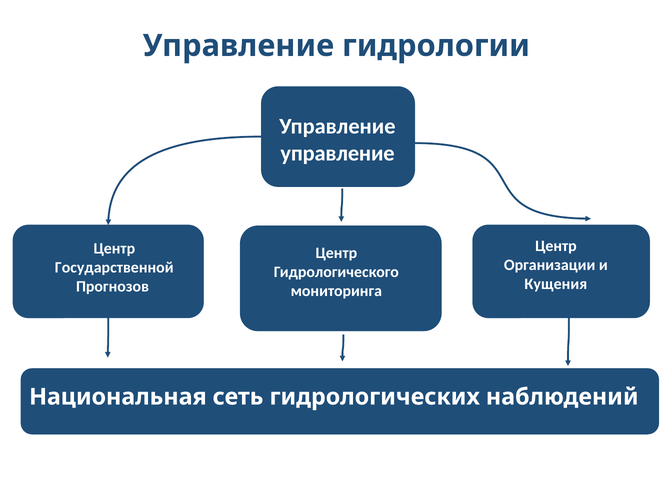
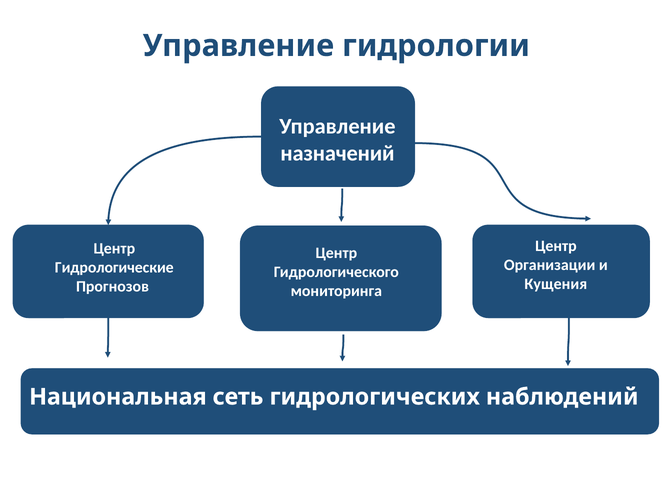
управление at (338, 153): управление -> назначений
Государственной: Государственной -> Гидрологические
